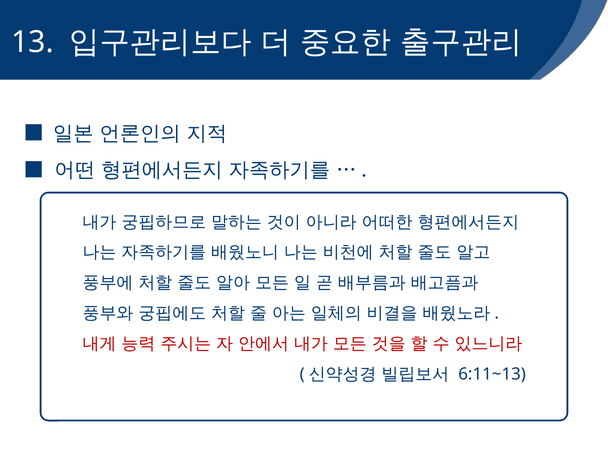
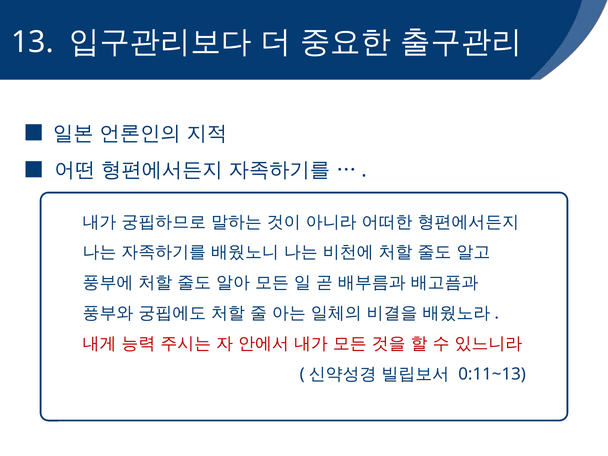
6:11~13: 6:11~13 -> 0:11~13
